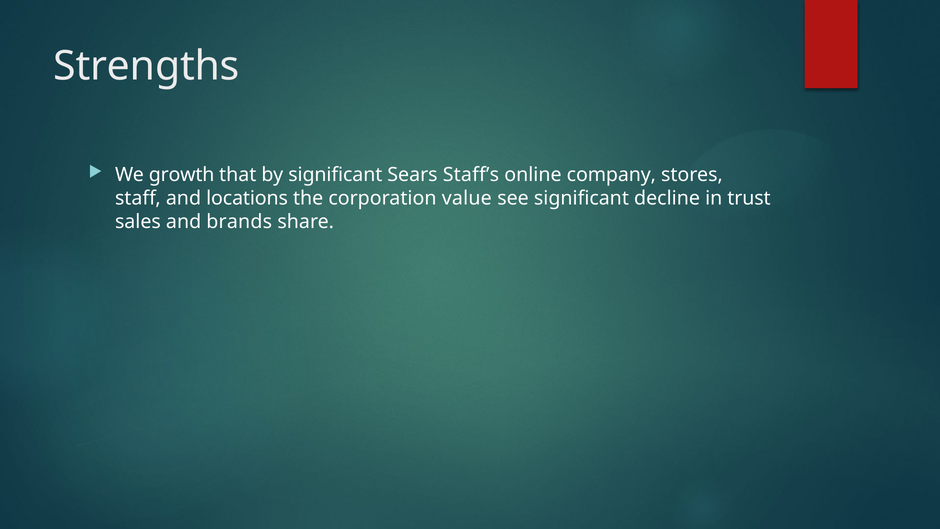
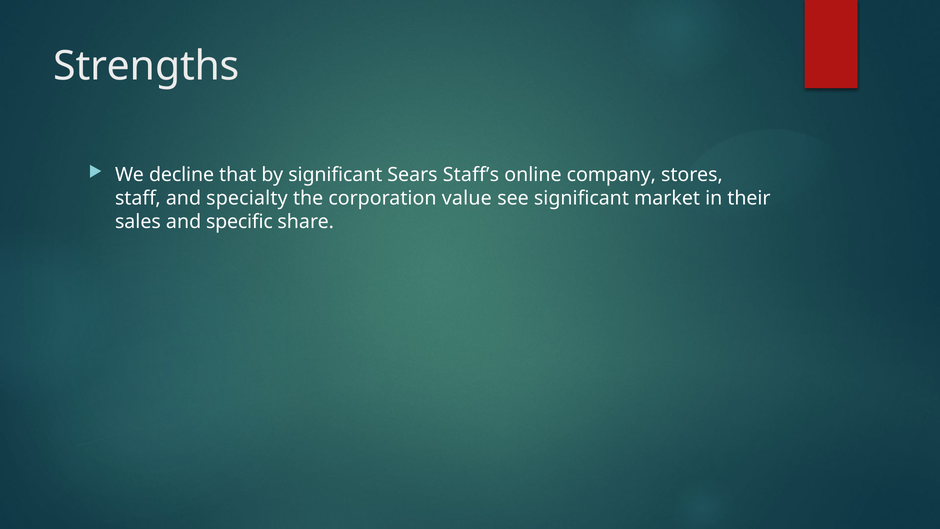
growth: growth -> decline
locations: locations -> specialty
decline: decline -> market
trust: trust -> their
brands: brands -> specific
